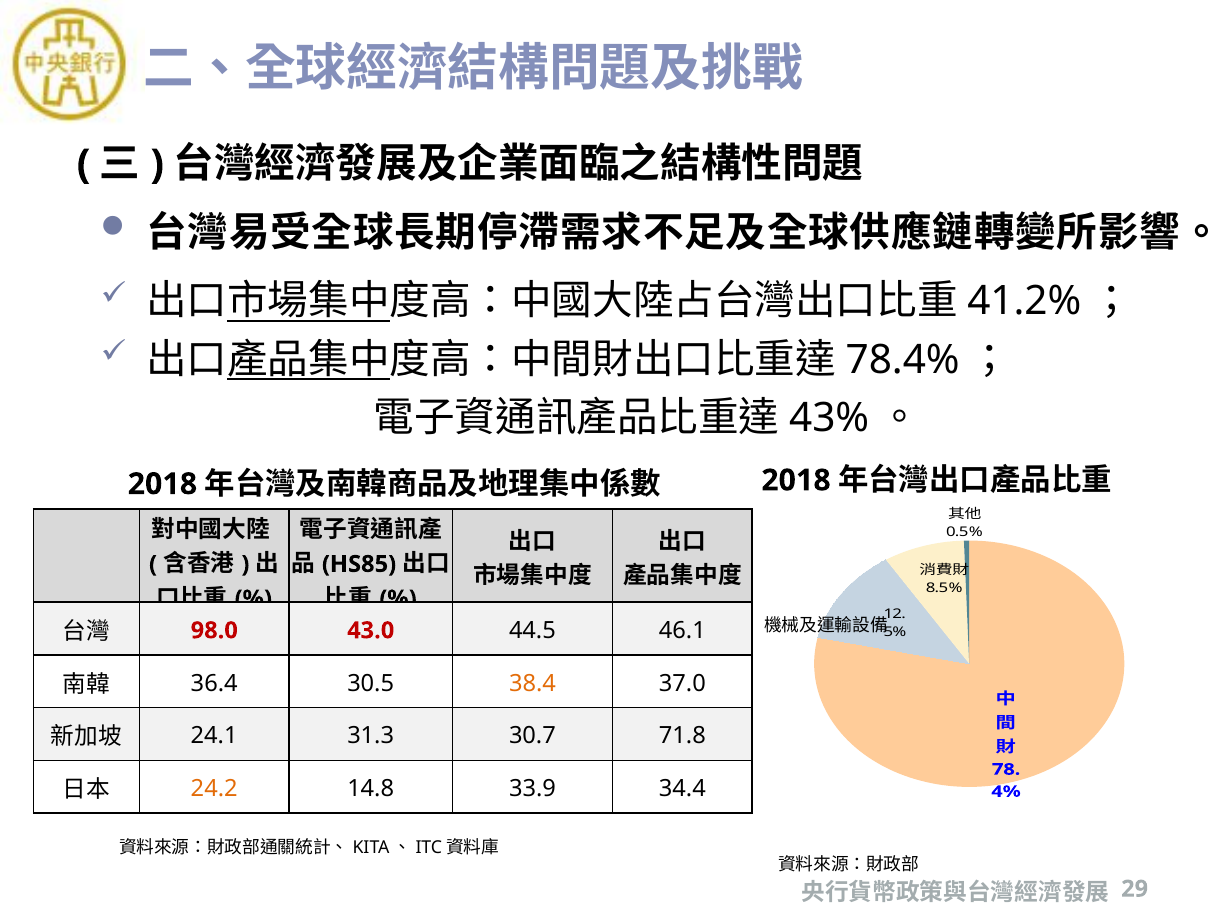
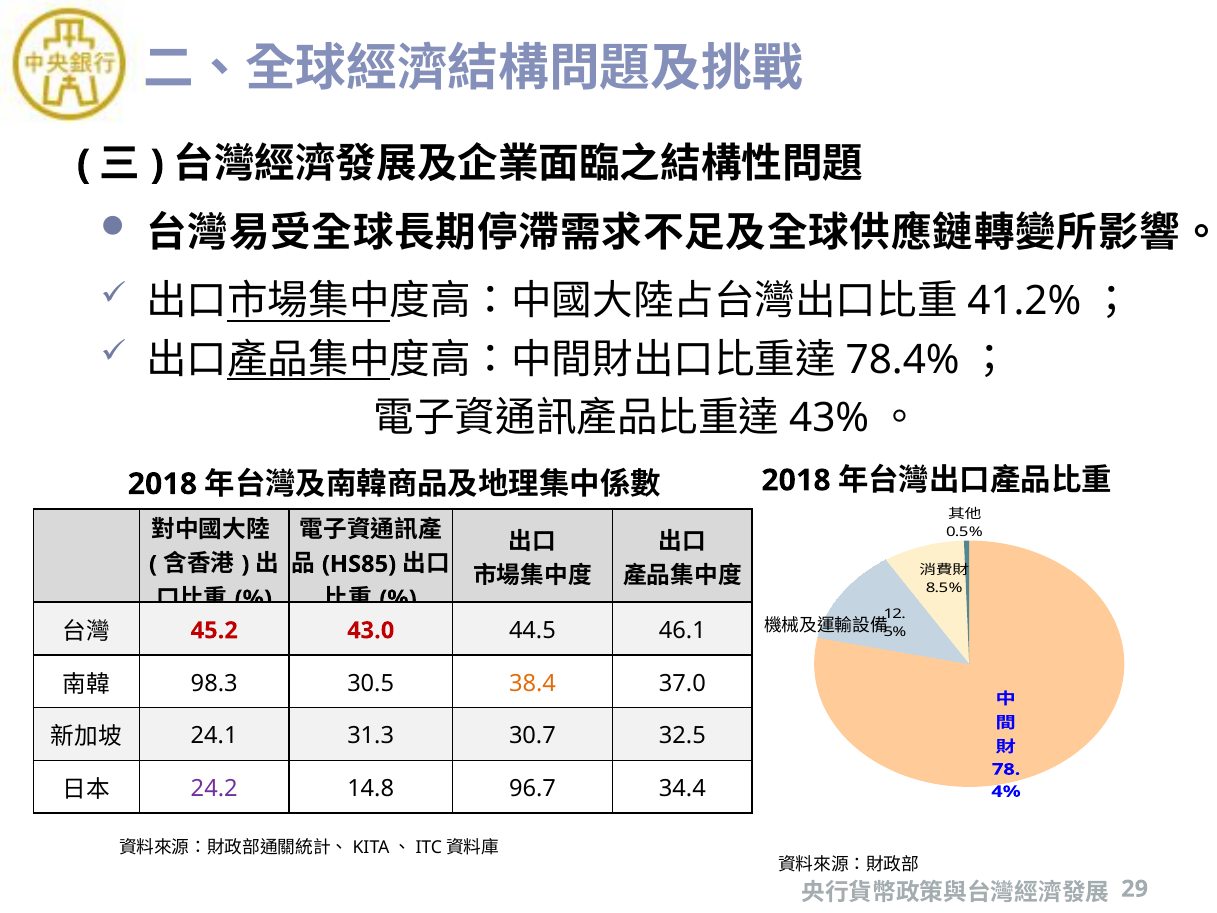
98.0: 98.0 -> 45.2
36.4: 36.4 -> 98.3
71.8: 71.8 -> 32.5
24.2 colour: orange -> purple
33.9: 33.9 -> 96.7
